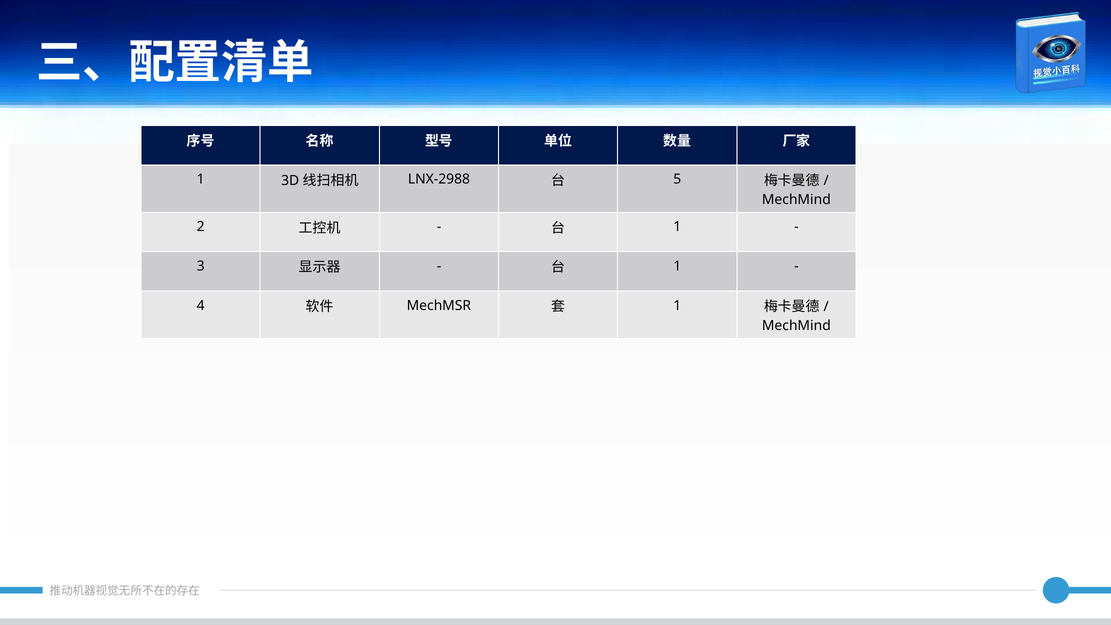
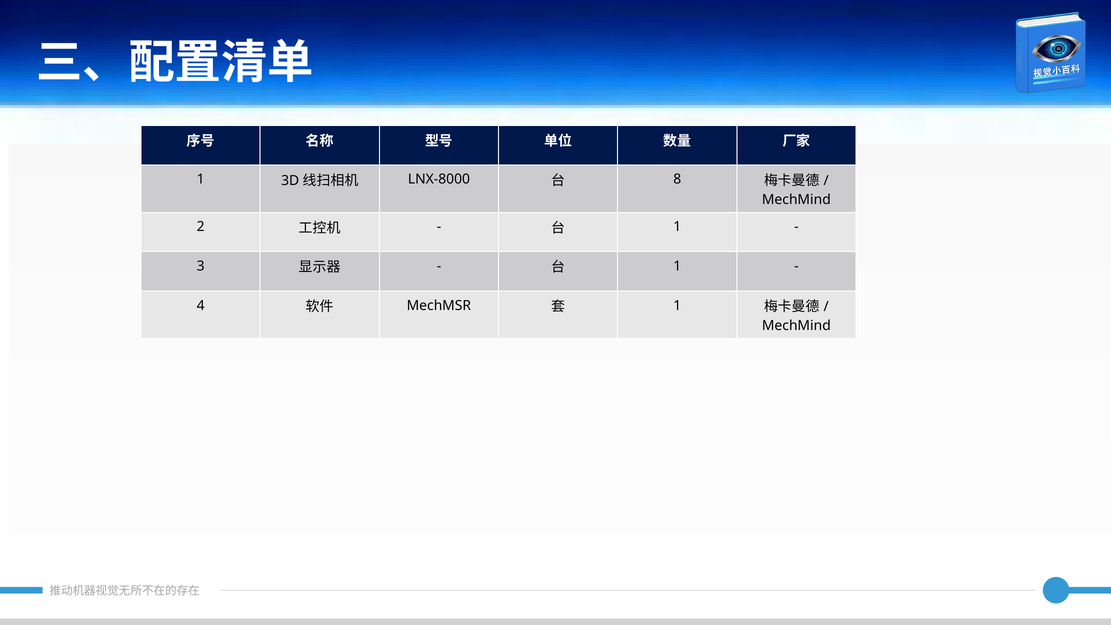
LNX-2988: LNX-2988 -> LNX-8000
5: 5 -> 8
